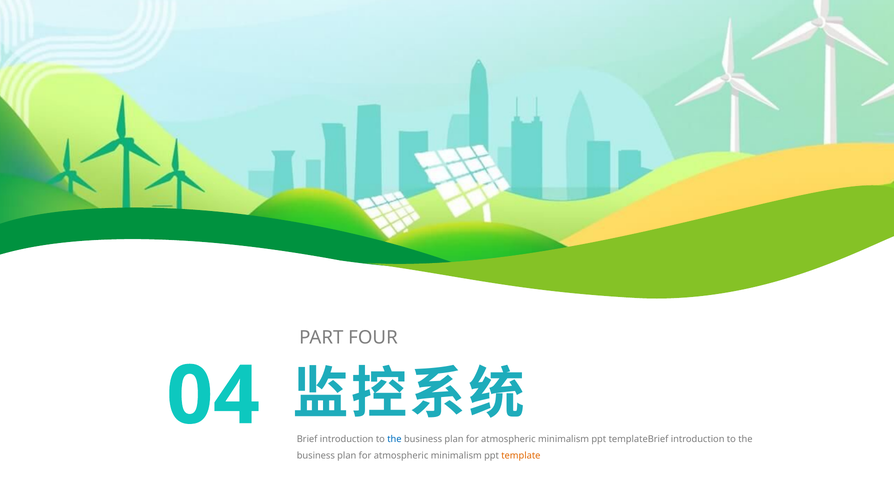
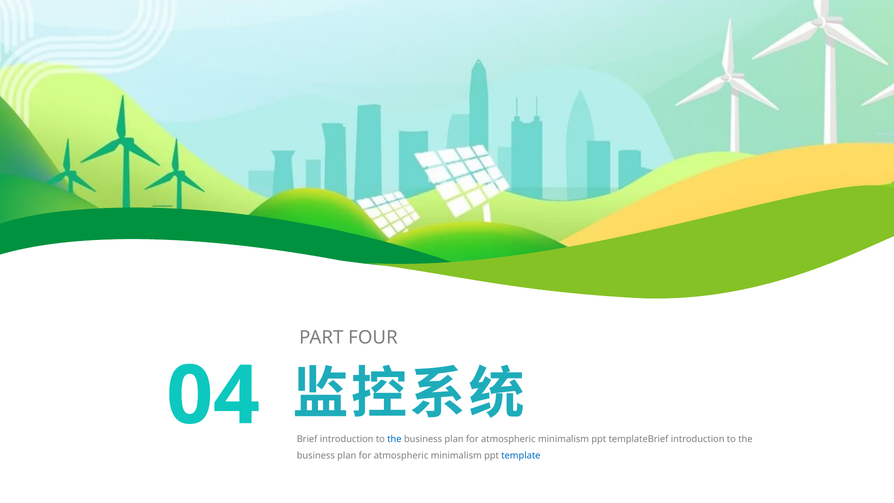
template colour: orange -> blue
